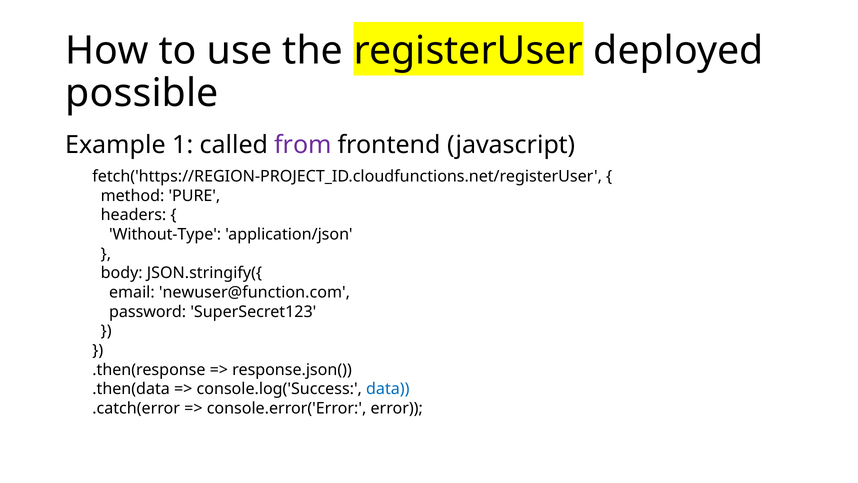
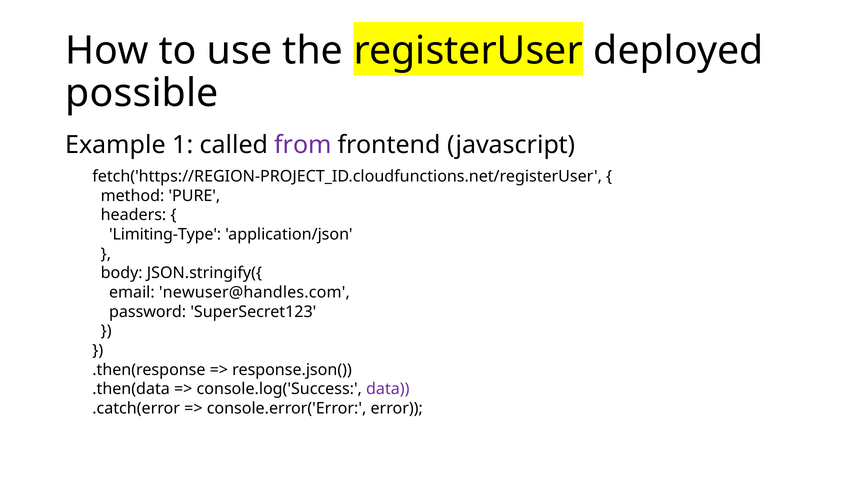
Without-Type: Without-Type -> Limiting-Type
newuser@function.com: newuser@function.com -> newuser@handles.com
data colour: blue -> purple
